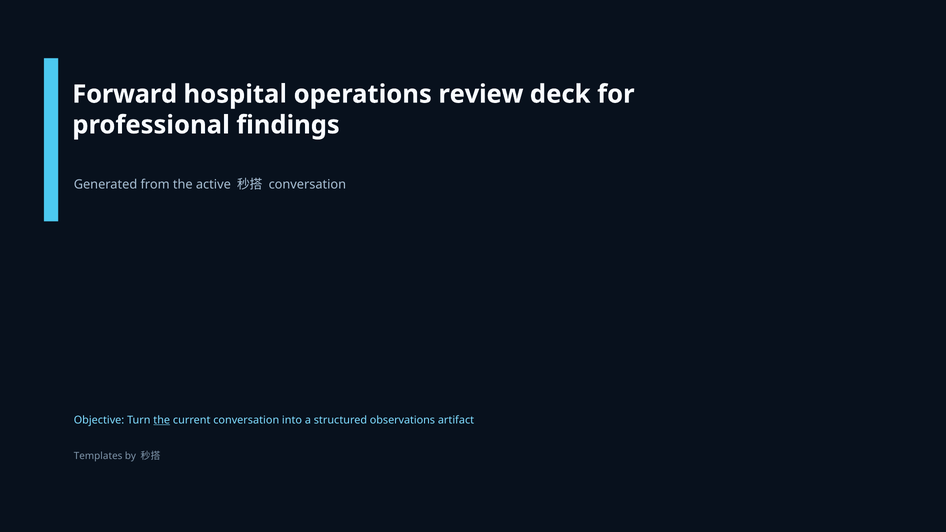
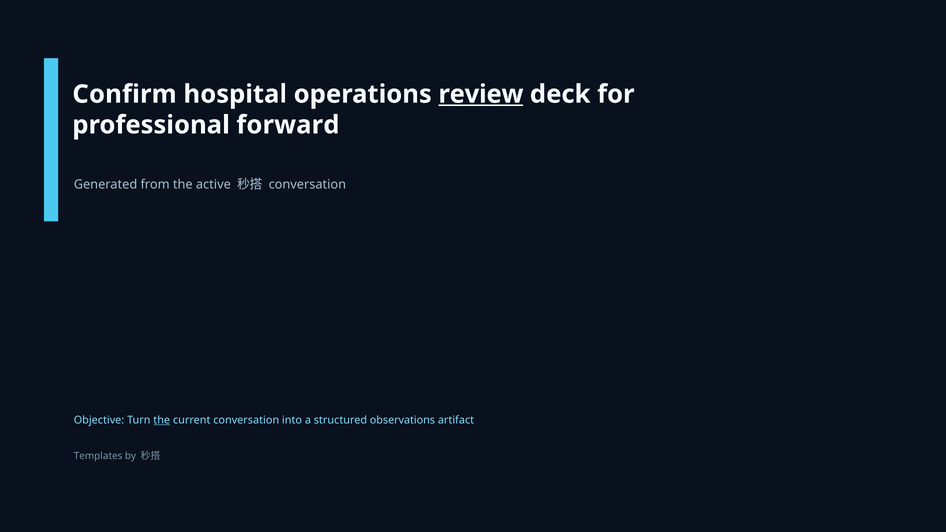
Forward: Forward -> Confirm
review underline: none -> present
findings: findings -> forward
